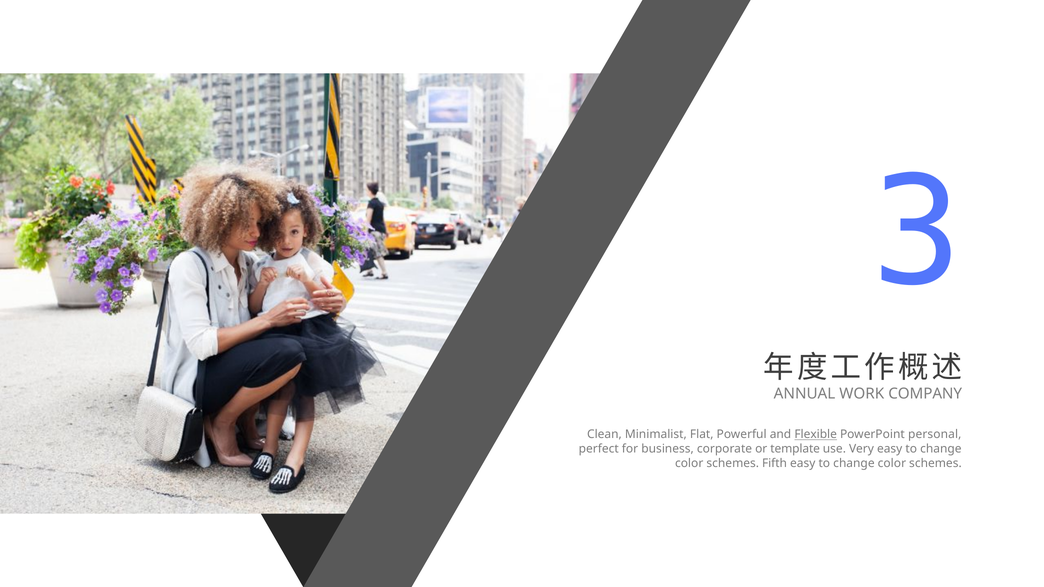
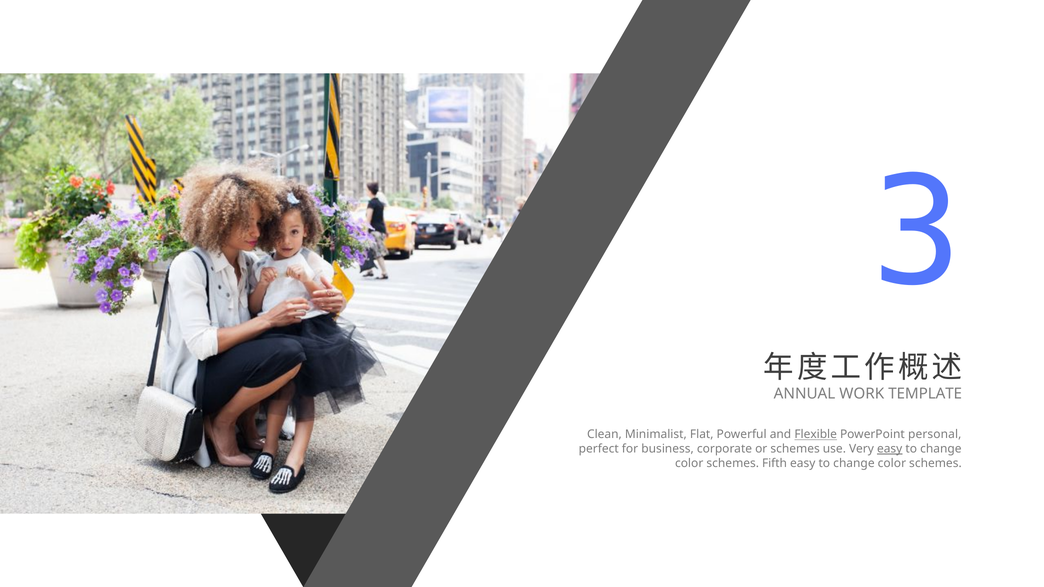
COMPANY: COMPANY -> TEMPLATE
or template: template -> schemes
easy at (890, 449) underline: none -> present
